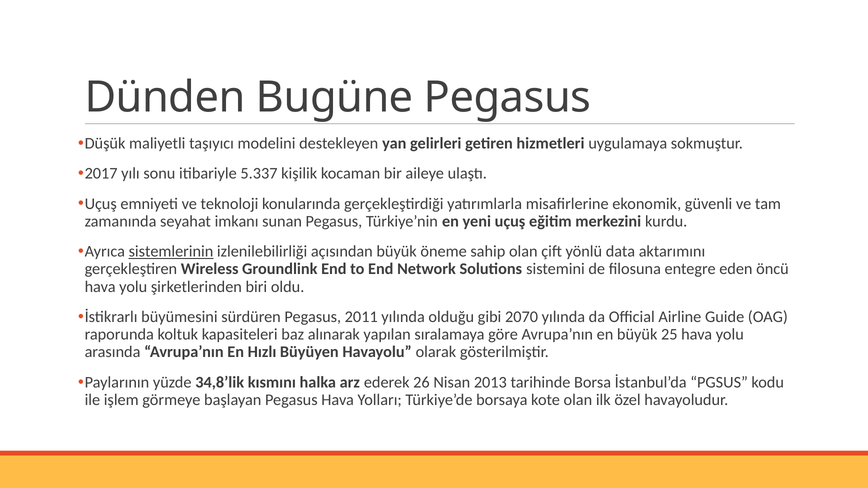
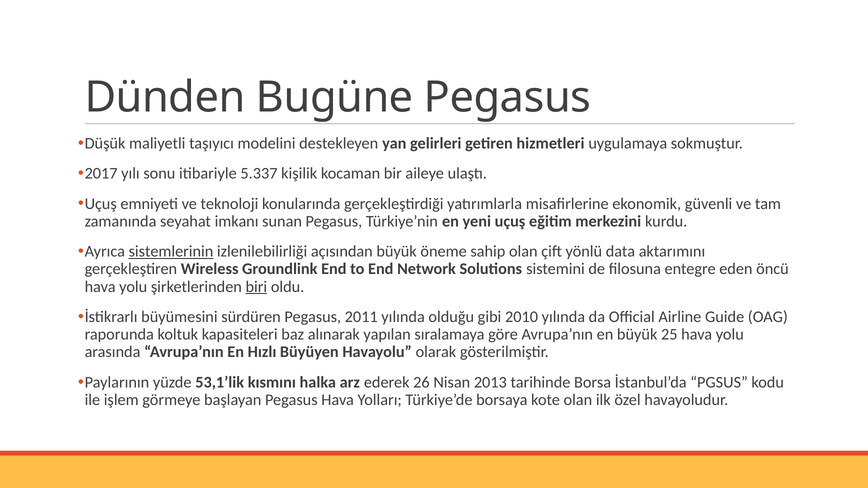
biri underline: none -> present
2070: 2070 -> 2010
34,8’lik: 34,8’lik -> 53,1’lik
